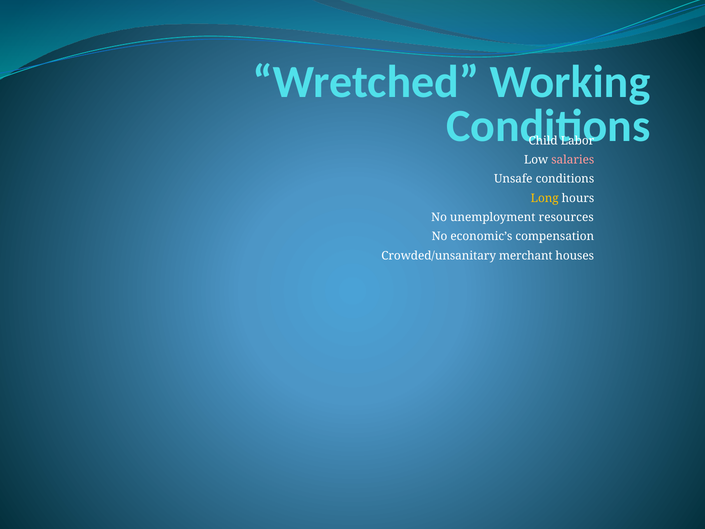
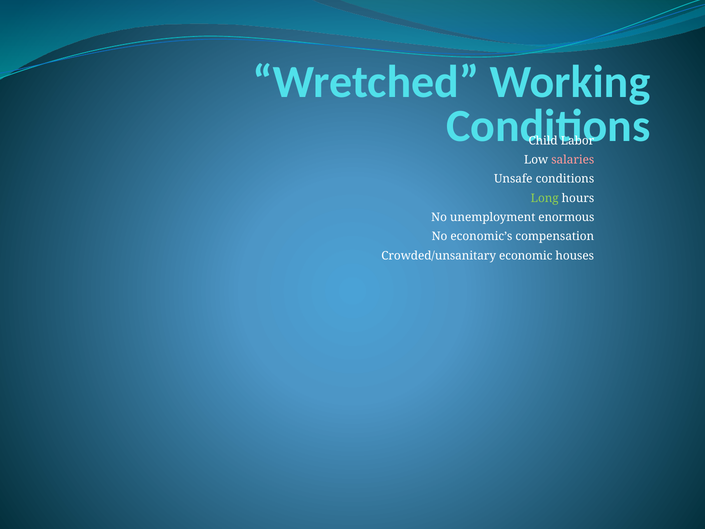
Long colour: yellow -> light green
resources: resources -> enormous
merchant: merchant -> economic
